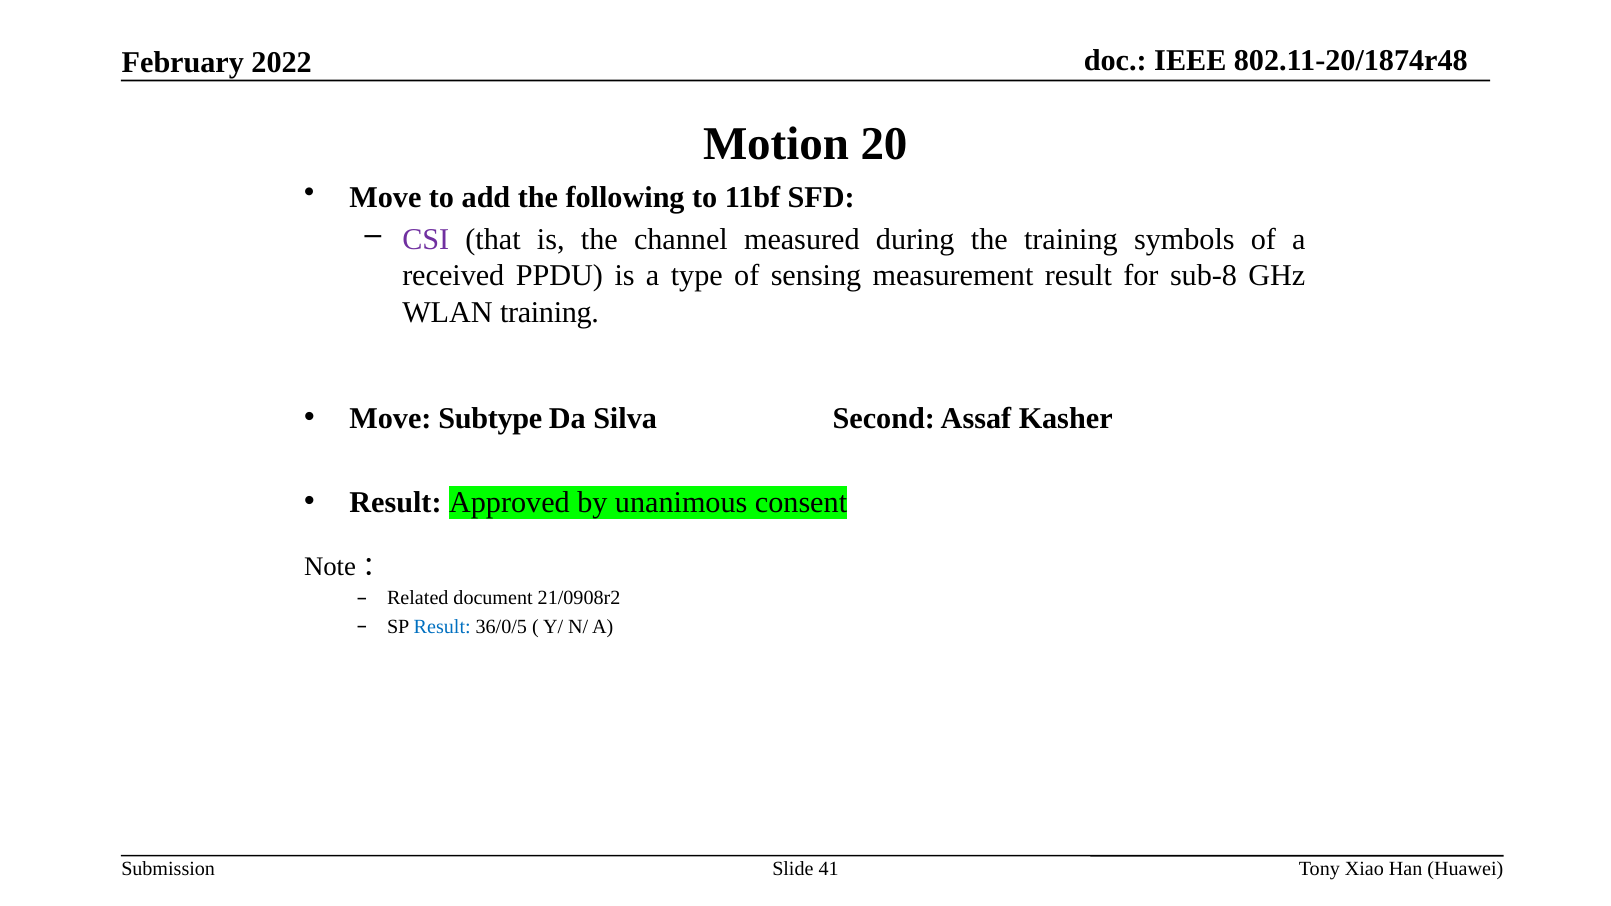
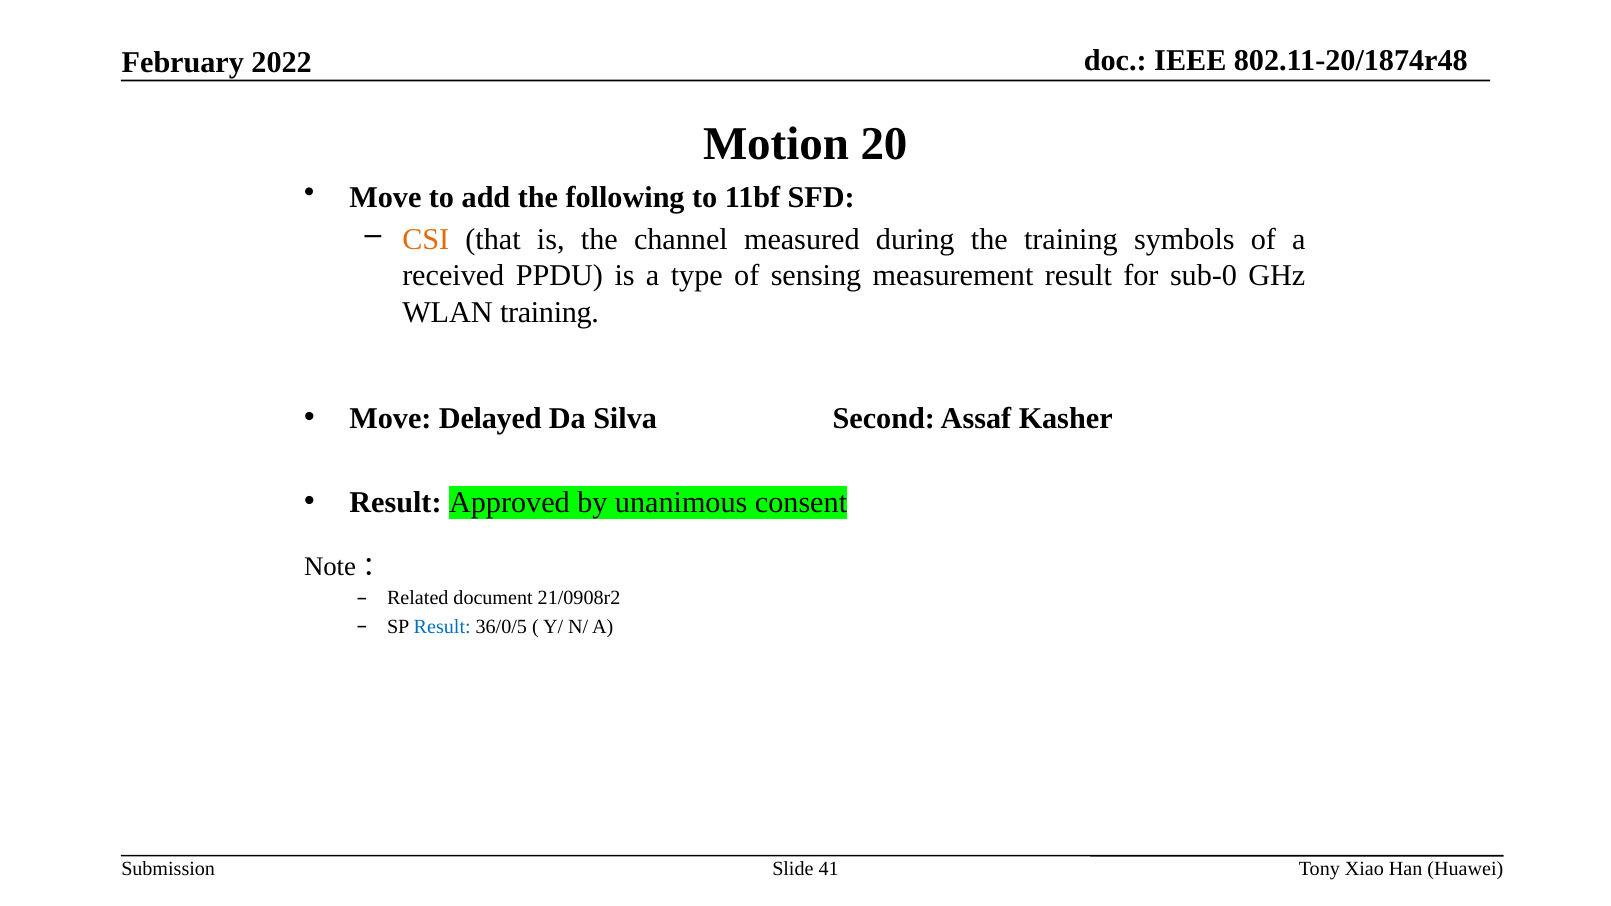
CSI colour: purple -> orange
sub-8: sub-8 -> sub-0
Subtype: Subtype -> Delayed
